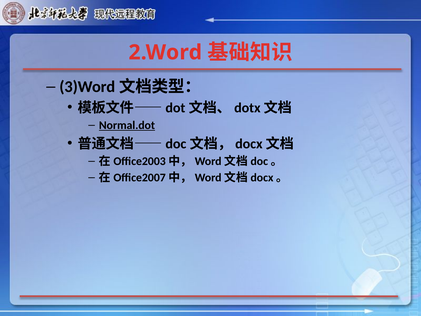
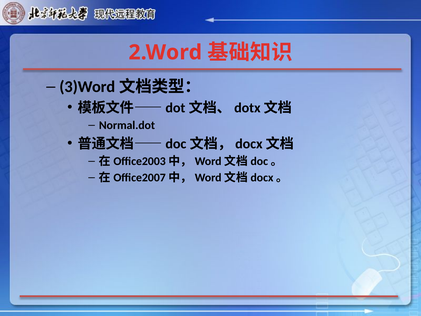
Normal.dot underline: present -> none
